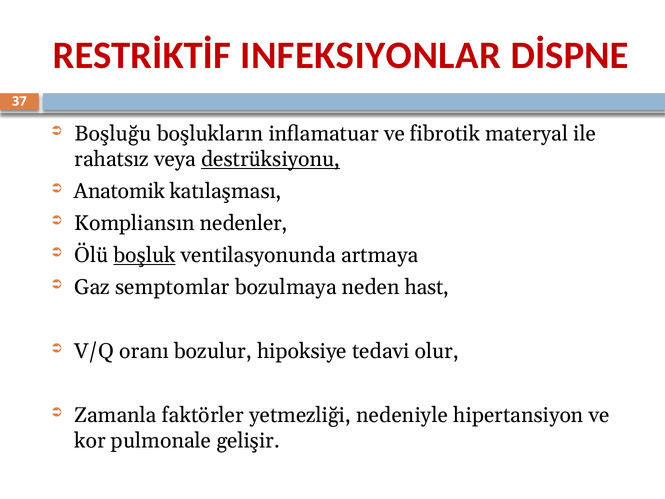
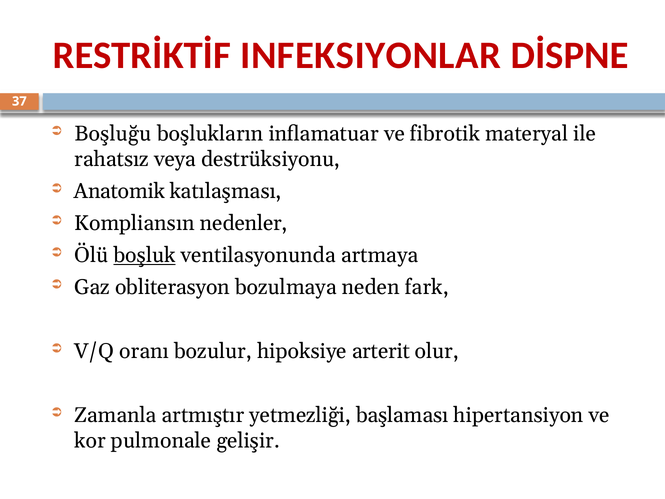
destrüksiyonu underline: present -> none
semptomlar: semptomlar -> obliterasyon
hast: hast -> fark
tedavi: tedavi -> arterit
faktörler: faktörler -> artmıştır
nedeniyle: nedeniyle -> başlaması
